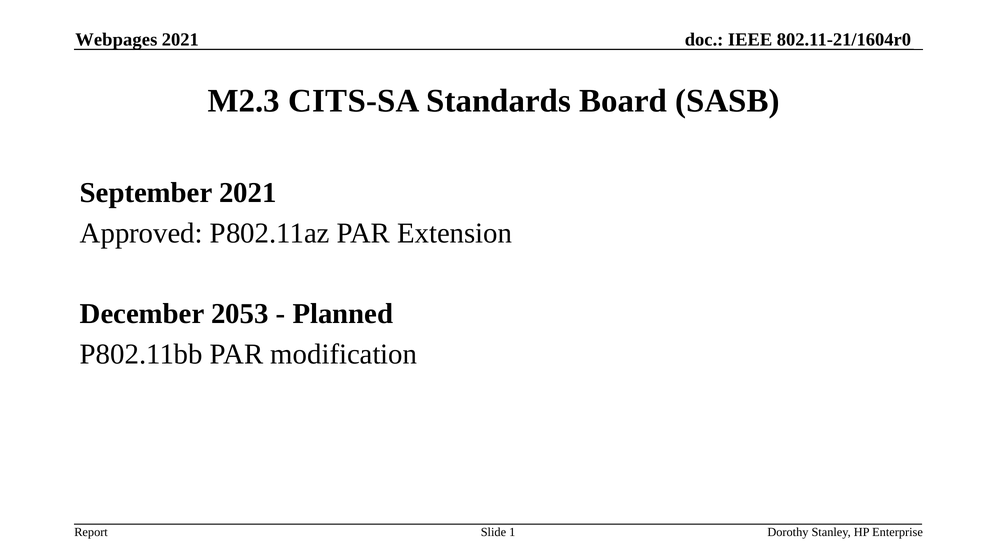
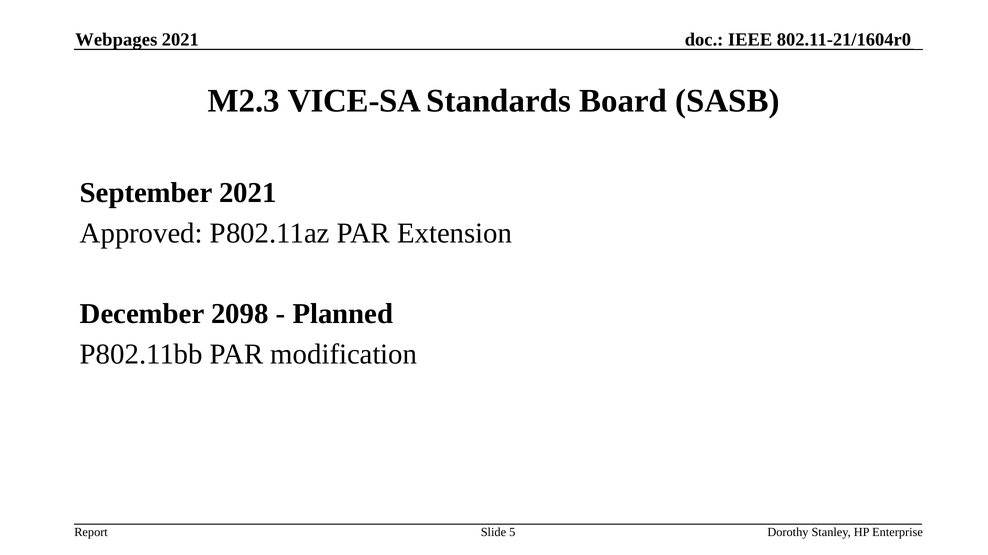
CITS-SA: CITS-SA -> VICE-SA
2053: 2053 -> 2098
1: 1 -> 5
